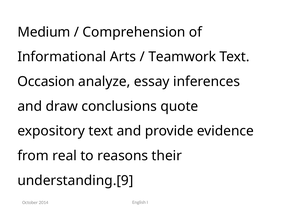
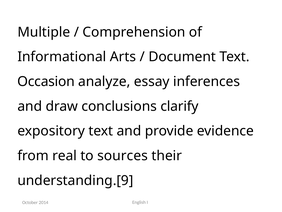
Medium: Medium -> Multiple
Teamwork: Teamwork -> Document
quote: quote -> clarify
reasons: reasons -> sources
